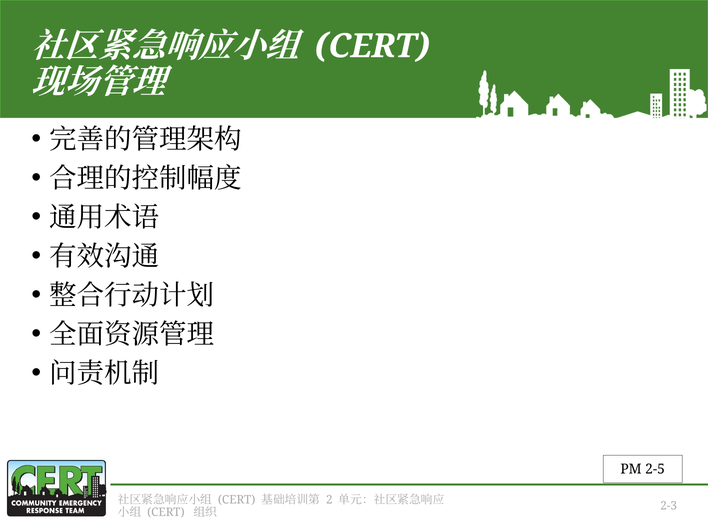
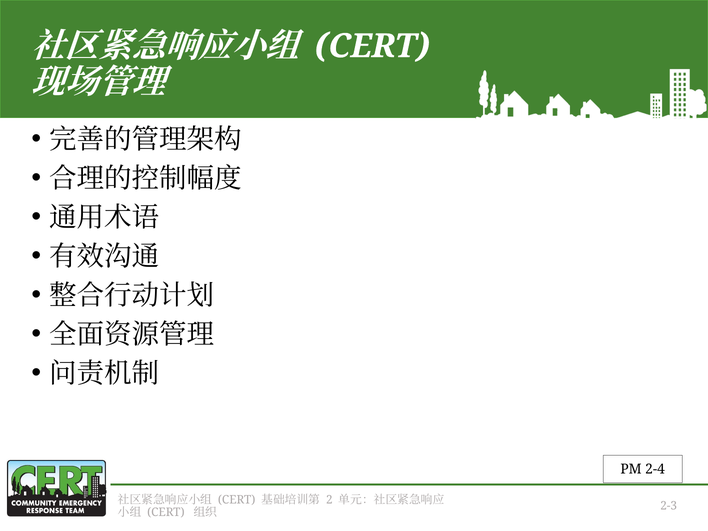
2-5: 2-5 -> 2-4
